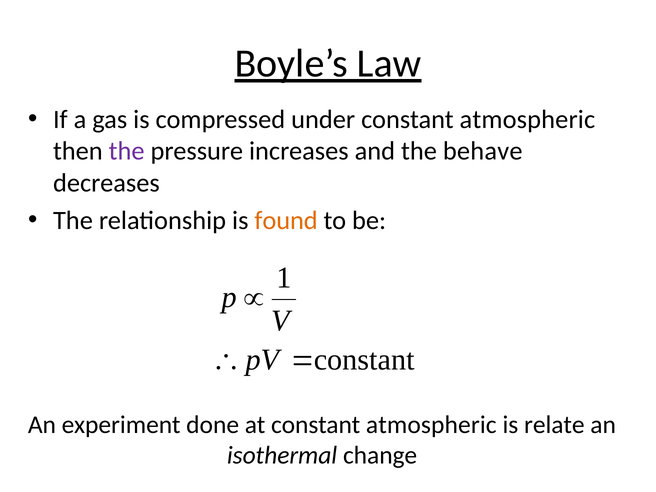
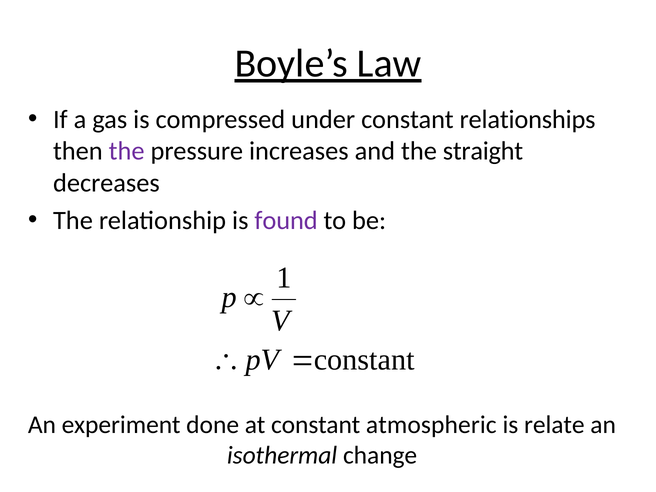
under constant atmospheric: atmospheric -> relationships
behave: behave -> straight
found colour: orange -> purple
